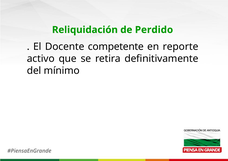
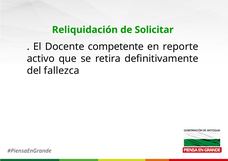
Perdido: Perdido -> Solicitar
mínimo: mínimo -> fallezca
